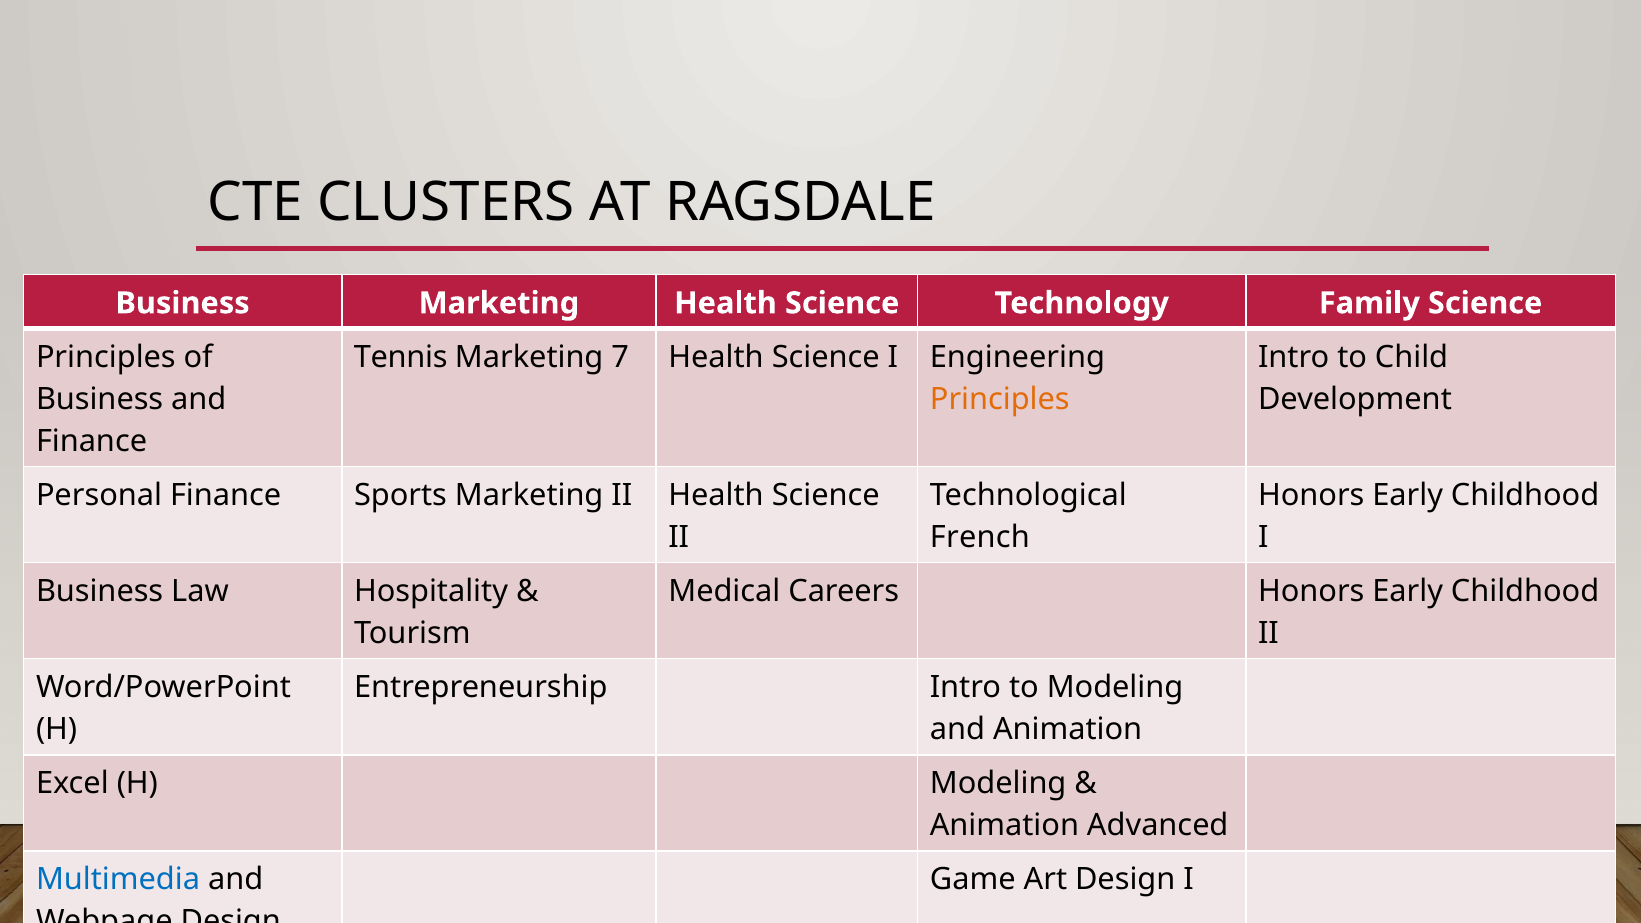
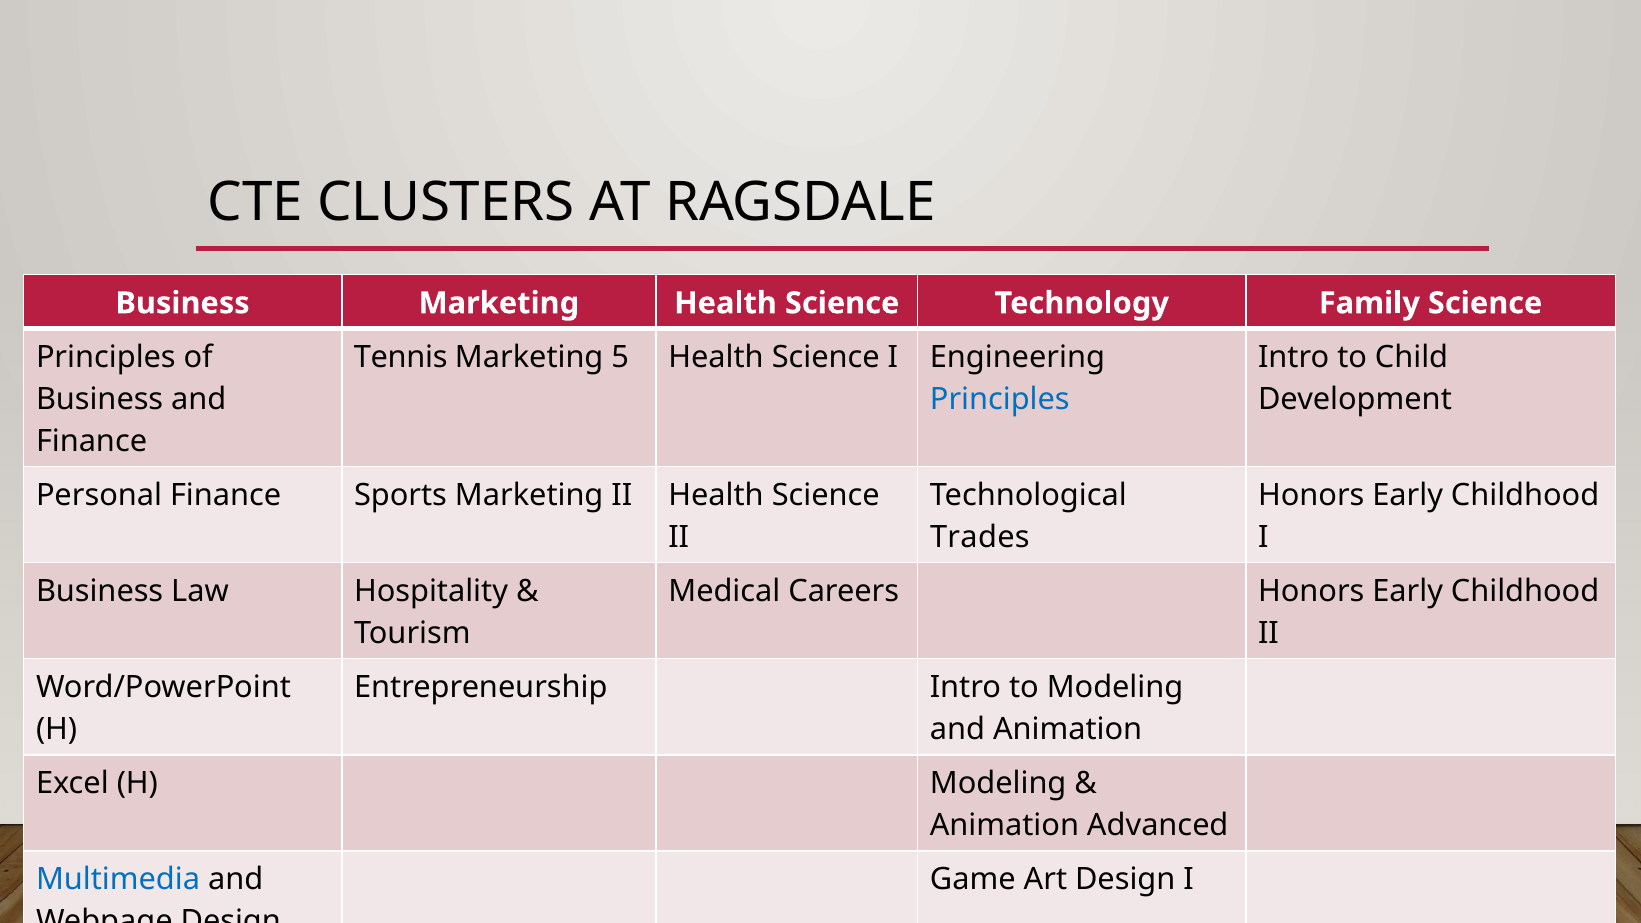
7: 7 -> 5
Principles at (1000, 399) colour: orange -> blue
French: French -> Trades
